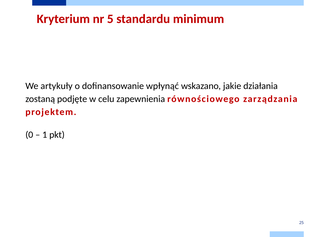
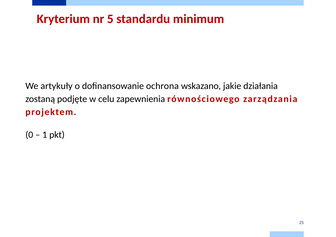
wpłynąć: wpłynąć -> ochrona
